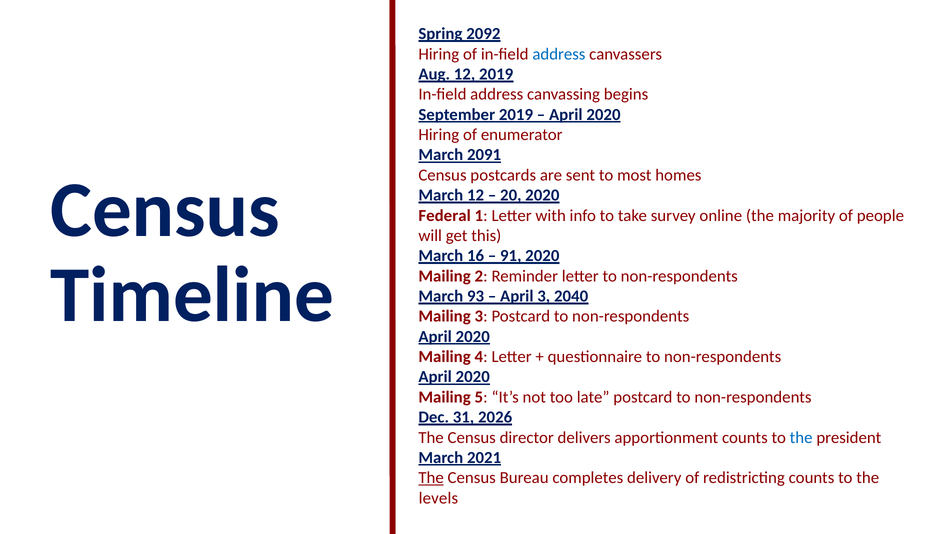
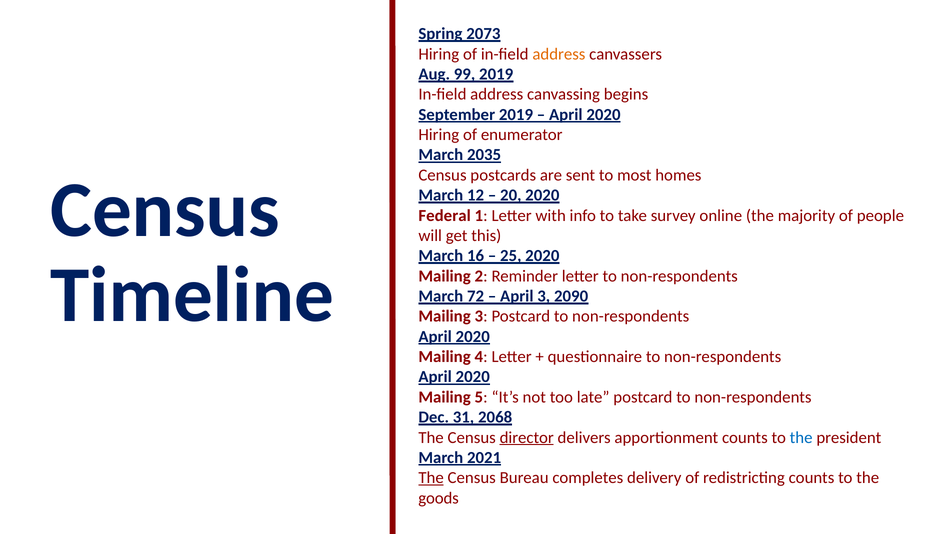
2092: 2092 -> 2073
address at (559, 54) colour: blue -> orange
Aug 12: 12 -> 99
2091: 2091 -> 2035
91: 91 -> 25
93: 93 -> 72
2040: 2040 -> 2090
2026: 2026 -> 2068
director underline: none -> present
levels: levels -> goods
